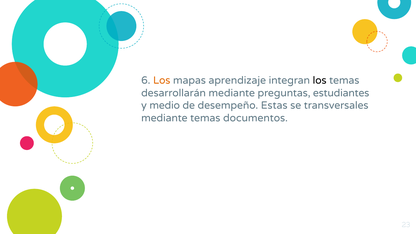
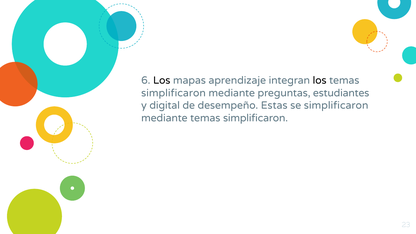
Los at (162, 81) colour: orange -> black
desarrollarán at (174, 93): desarrollarán -> simplificaron
medio: medio -> digital
se transversales: transversales -> simplificaron
mediante temas documentos: documentos -> simplificaron
